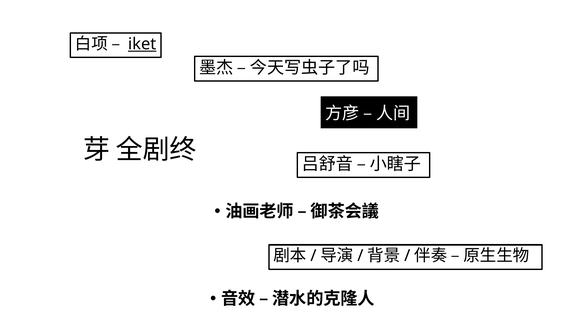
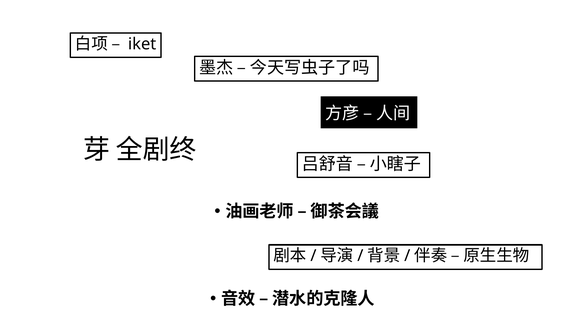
iket underline: present -> none
